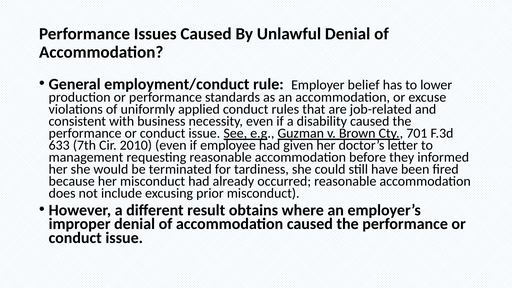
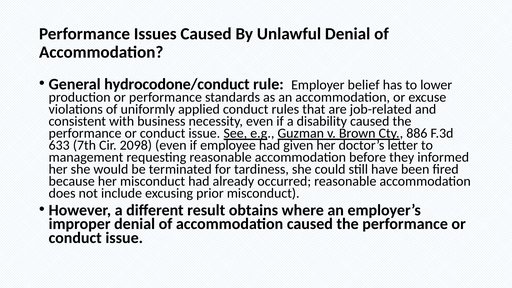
employment/conduct: employment/conduct -> hydrocodone/conduct
701: 701 -> 886
2010: 2010 -> 2098
